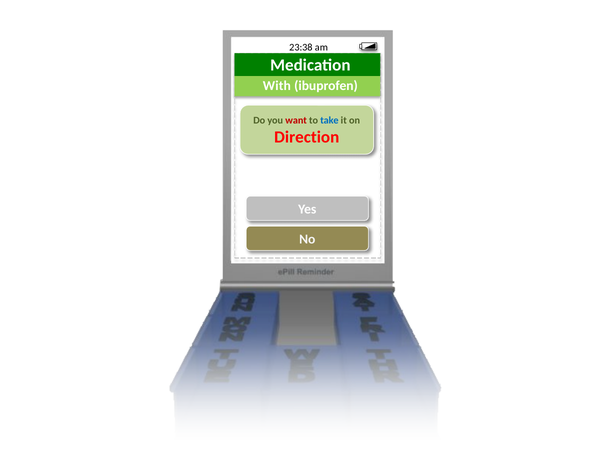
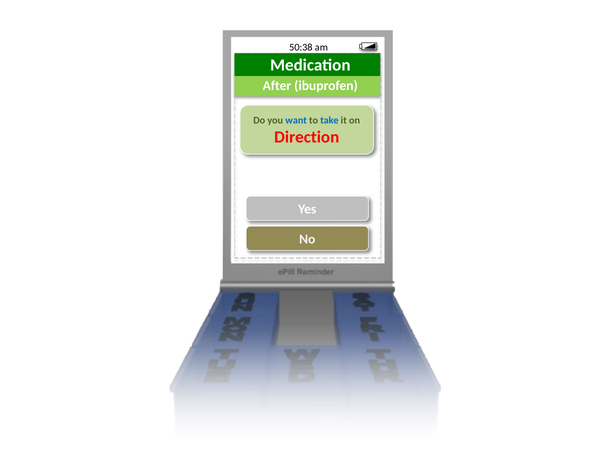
23:38: 23:38 -> 50:38
With: With -> After
want colour: red -> blue
